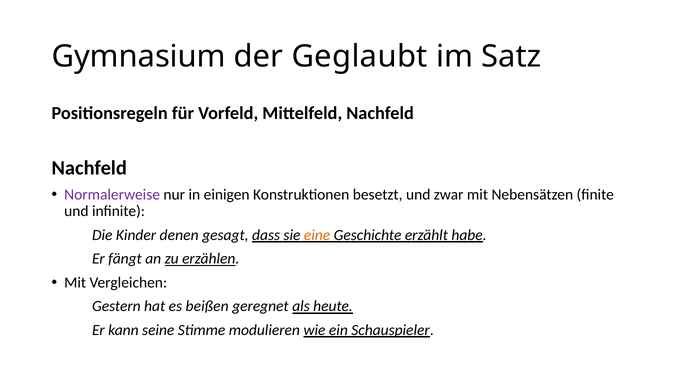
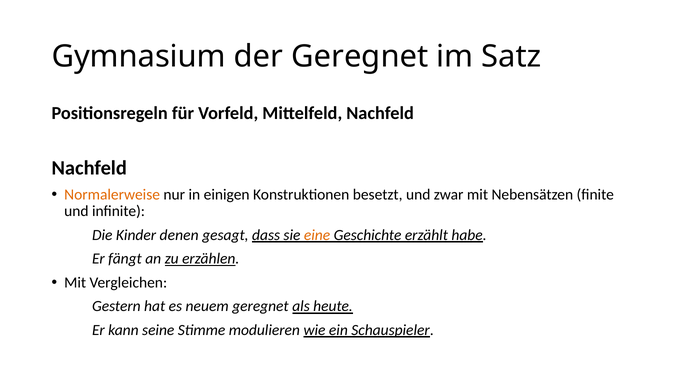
der Geglaubt: Geglaubt -> Geregnet
Normalerweise colour: purple -> orange
beißen: beißen -> neuem
